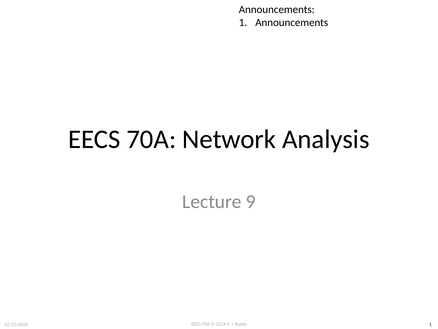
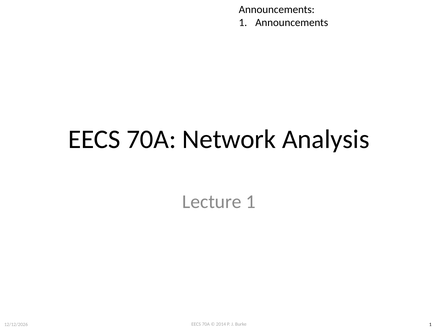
Lecture 9: 9 -> 1
